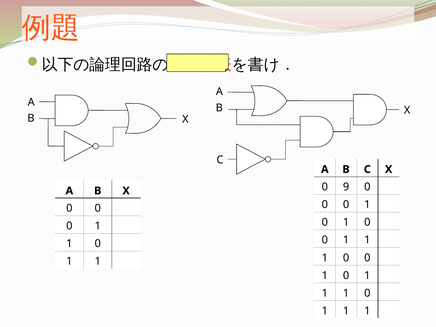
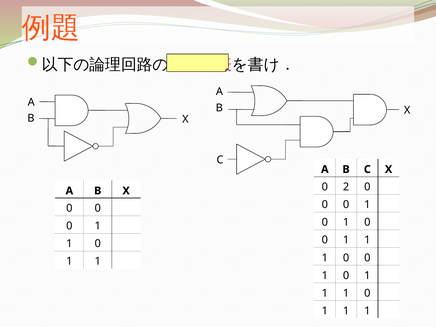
9: 9 -> 2
